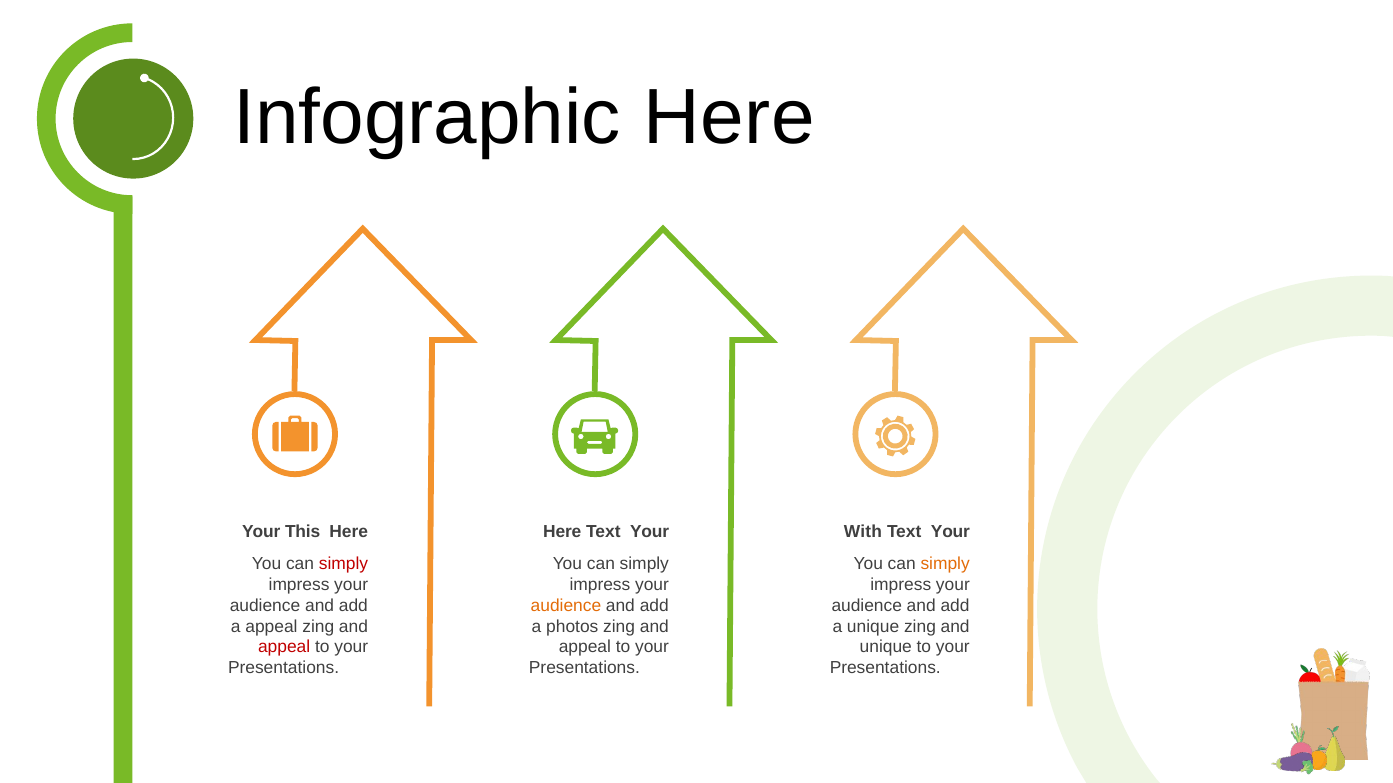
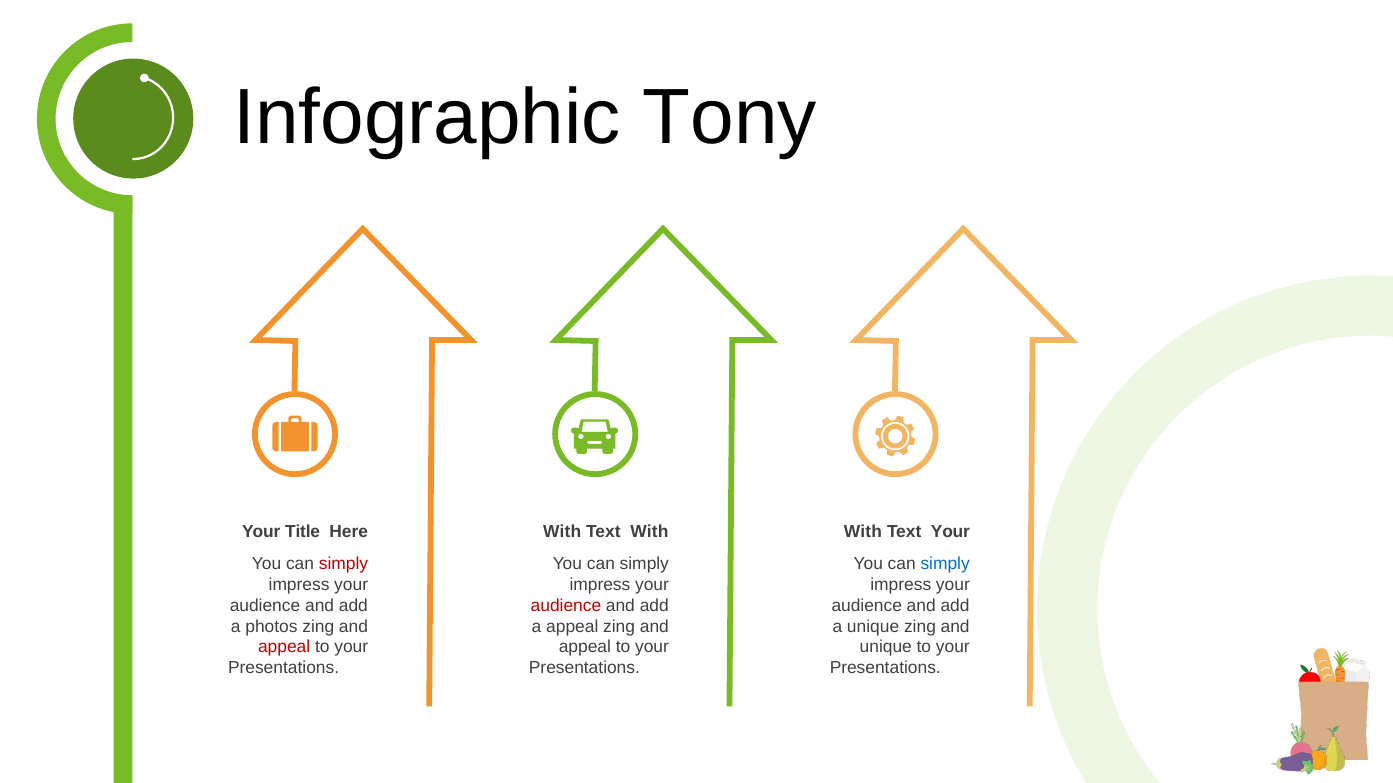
Infographic Here: Here -> Tony
This: This -> Title
Here at (562, 532): Here -> With
Your at (650, 532): Your -> With
simply at (945, 564) colour: orange -> blue
audience at (566, 606) colour: orange -> red
a appeal: appeal -> photos
a photos: photos -> appeal
